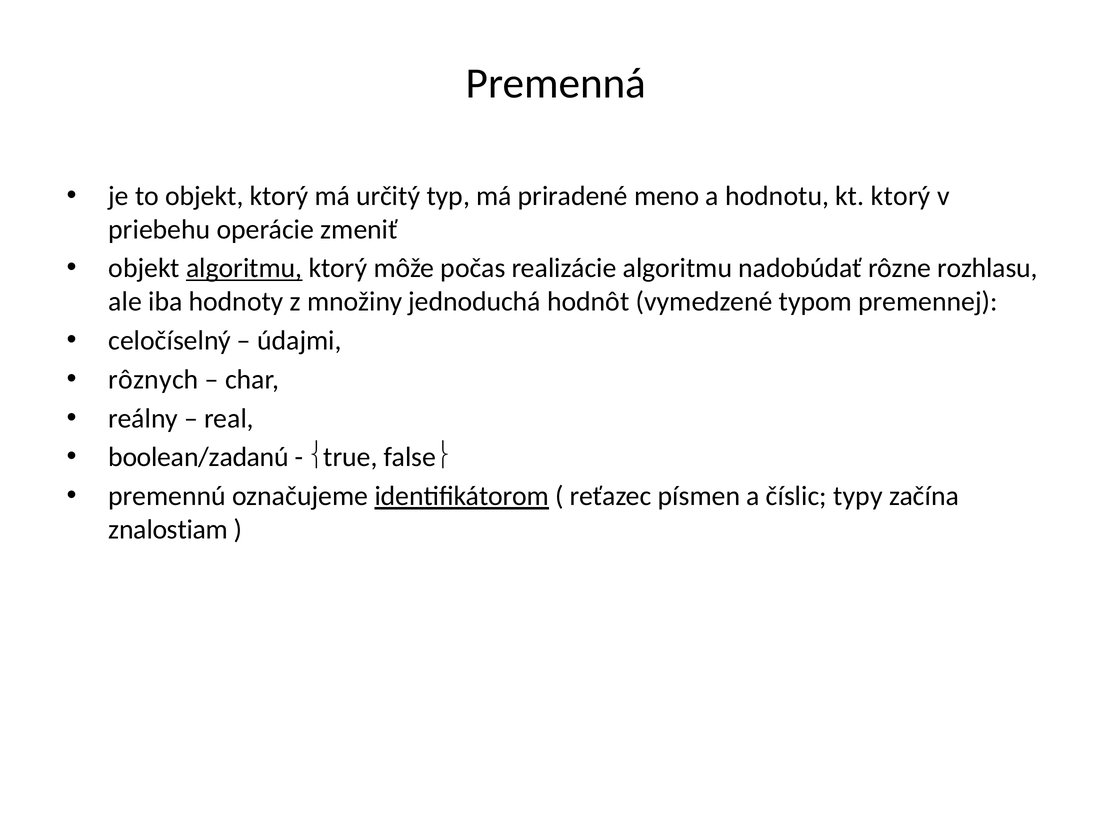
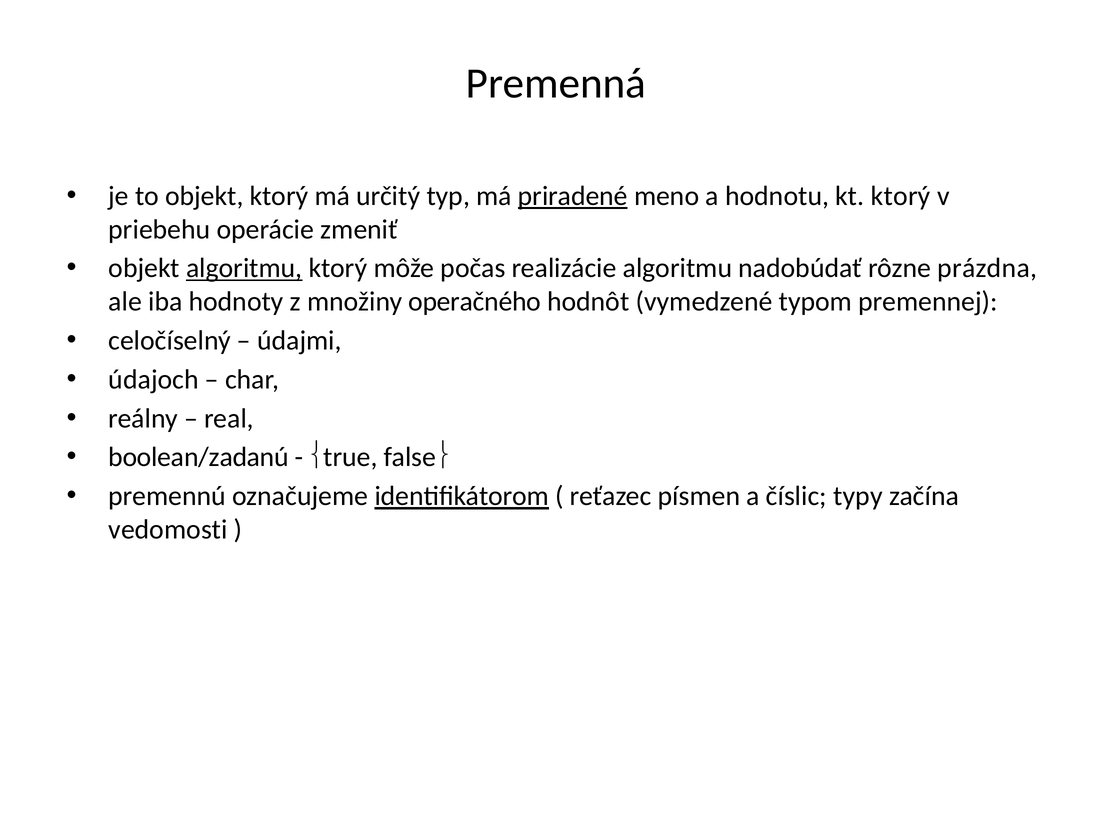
priradené underline: none -> present
rozhlasu: rozhlasu -> prázdna
jednoduchá: jednoduchá -> operačného
rôznych: rôznych -> údajoch
znalostiam: znalostiam -> vedomosti
